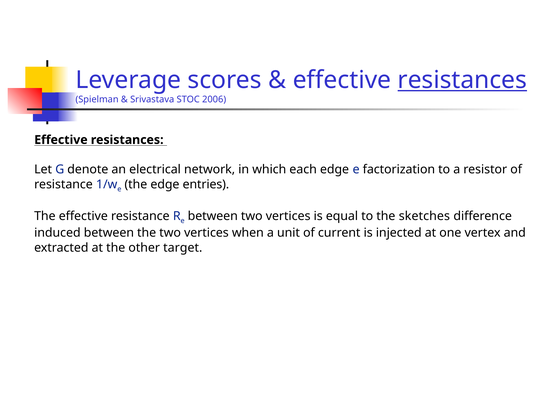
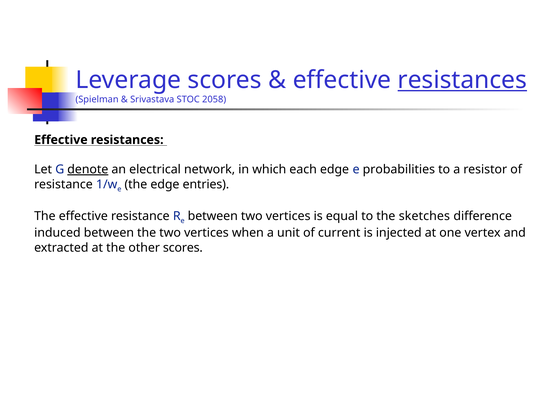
2006: 2006 -> 2058
denote underline: none -> present
factorization: factorization -> probabilities
other target: target -> scores
